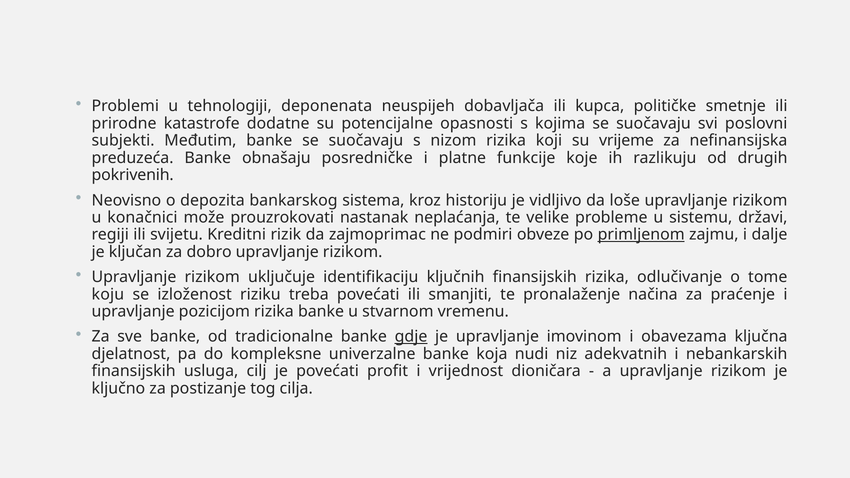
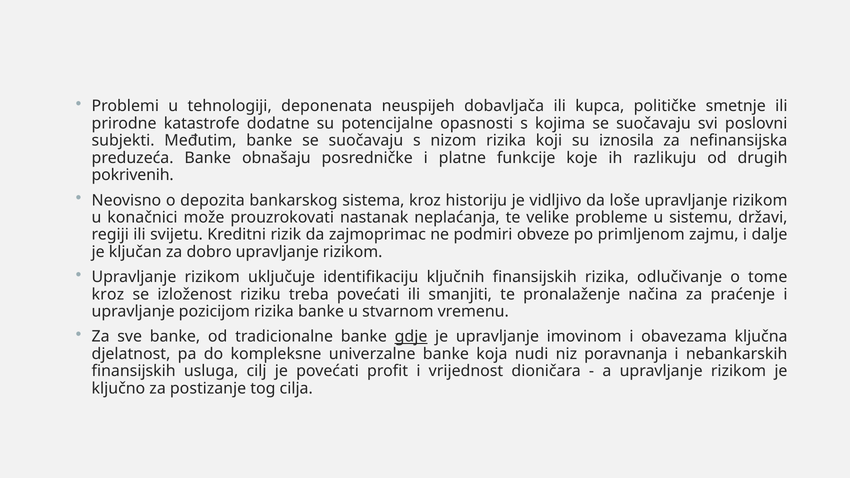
vrijeme: vrijeme -> iznosila
primljenom underline: present -> none
koju at (108, 294): koju -> kroz
adekvatnih: adekvatnih -> poravnanja
